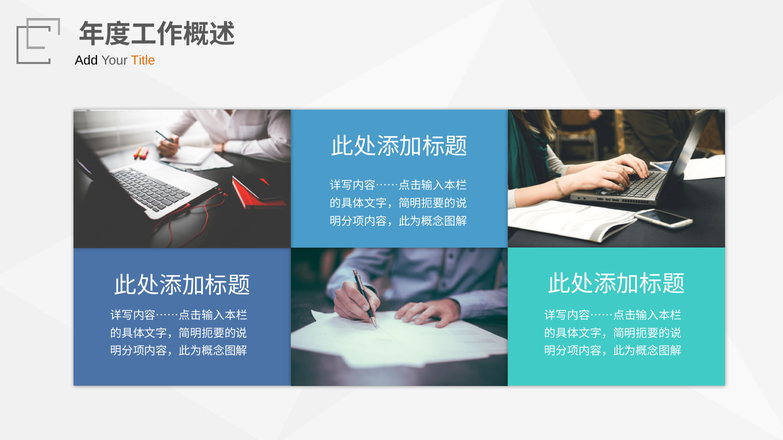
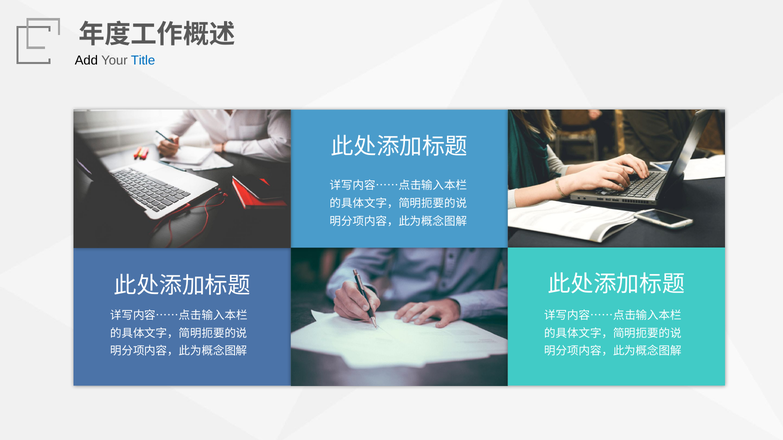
Title colour: orange -> blue
